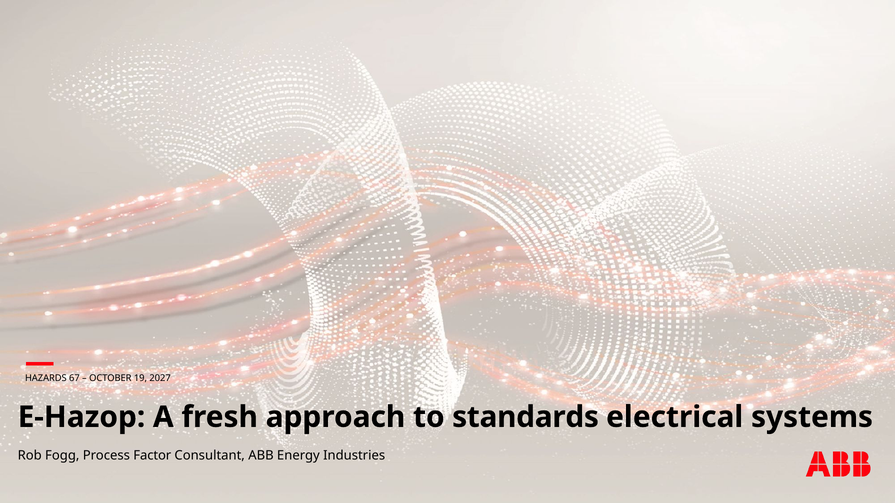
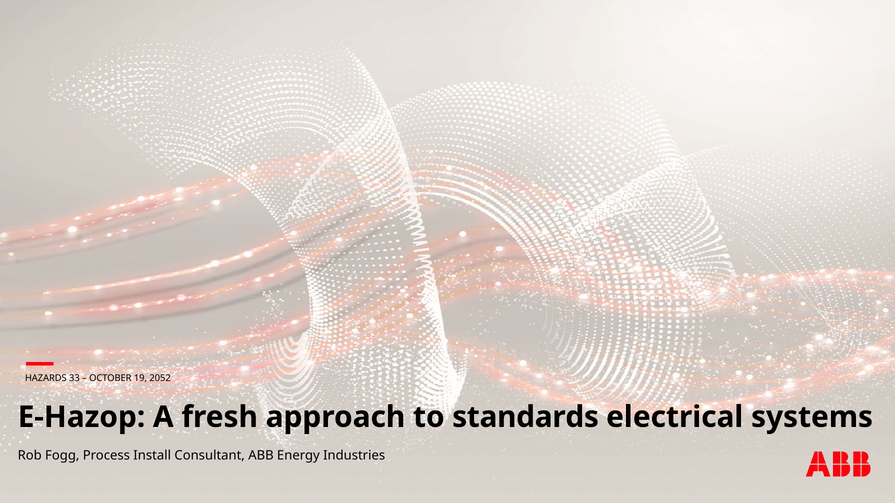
67: 67 -> 33
2027: 2027 -> 2052
Factor: Factor -> Install
